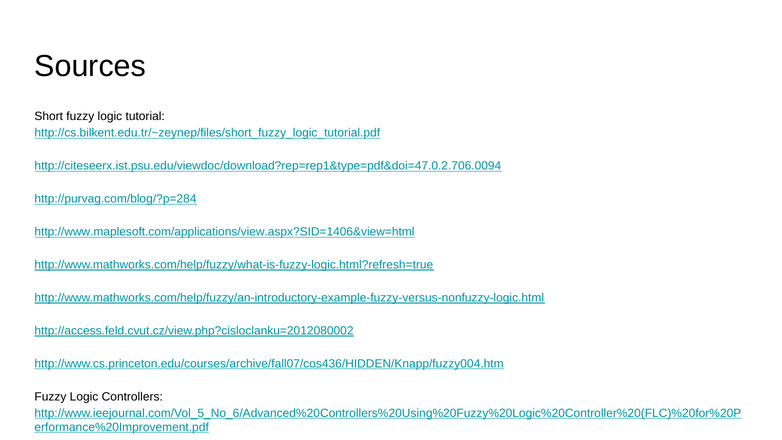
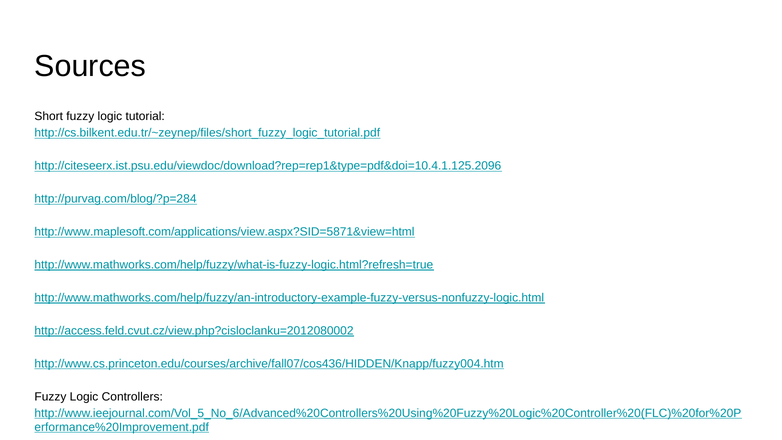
http://citeseerx.ist.psu.edu/viewdoc/download?rep=rep1&type=pdf&doi=47.0.2.706.0094: http://citeseerx.ist.psu.edu/viewdoc/download?rep=rep1&type=pdf&doi=47.0.2.706.0094 -> http://citeseerx.ist.psu.edu/viewdoc/download?rep=rep1&type=pdf&doi=10.4.1.125.2096
http://www.maplesoft.com/applications/view.aspx?SID=1406&view=html: http://www.maplesoft.com/applications/view.aspx?SID=1406&view=html -> http://www.maplesoft.com/applications/view.aspx?SID=5871&view=html
